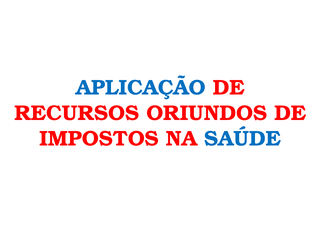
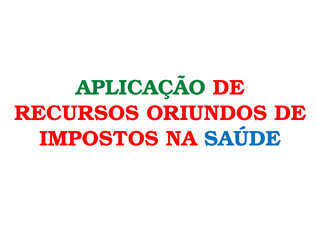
APLICAÇÃO colour: blue -> green
